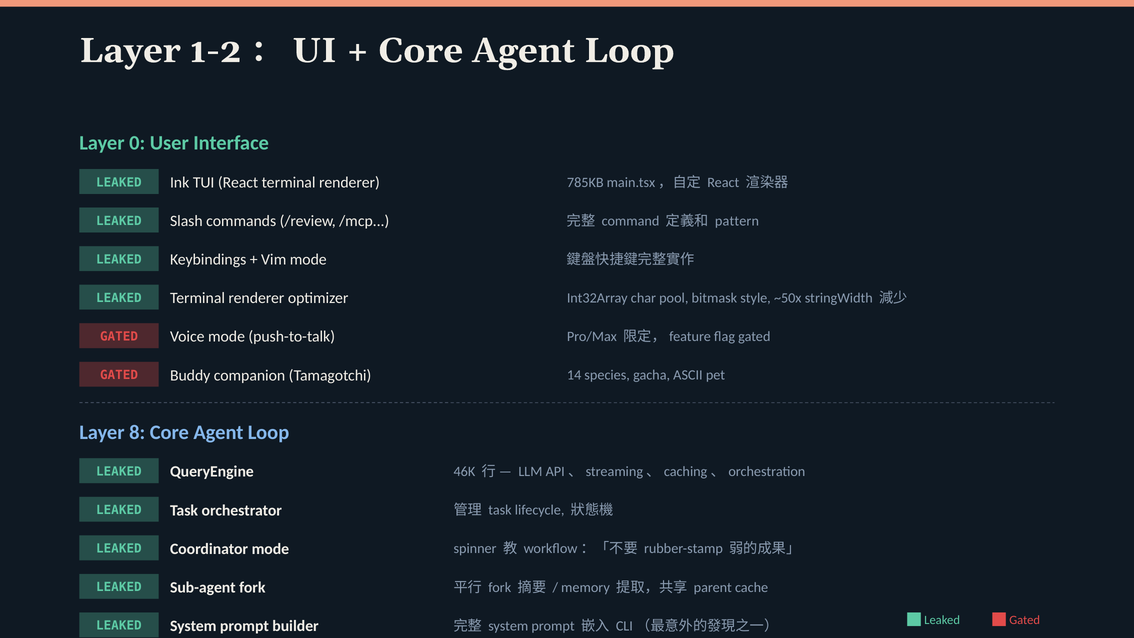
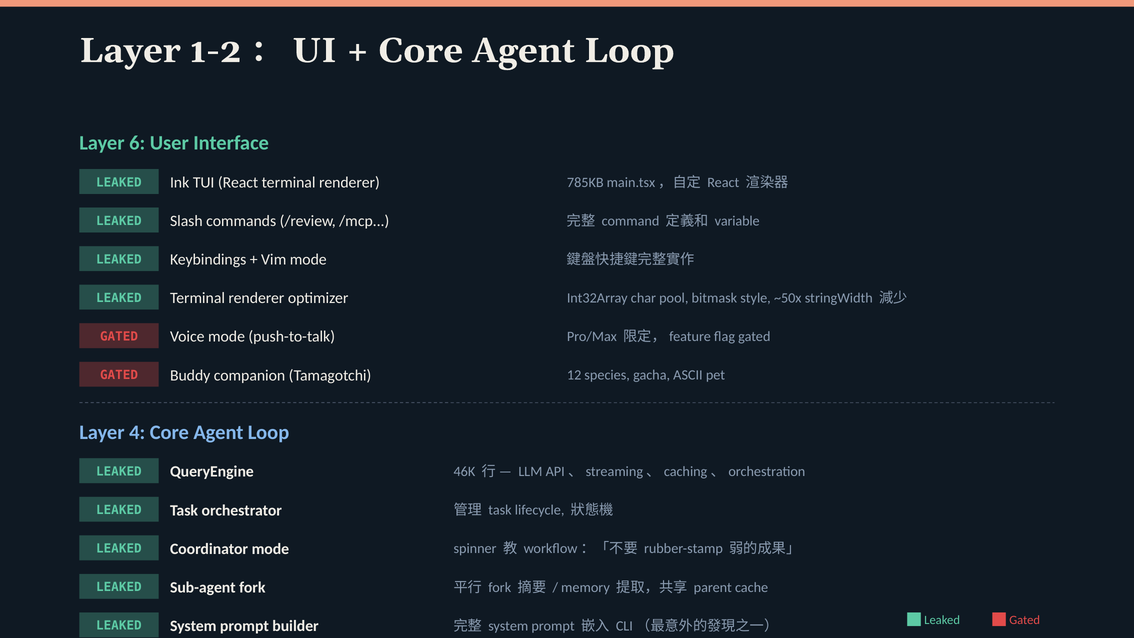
0: 0 -> 6
pattern: pattern -> variable
14: 14 -> 12
8: 8 -> 4
